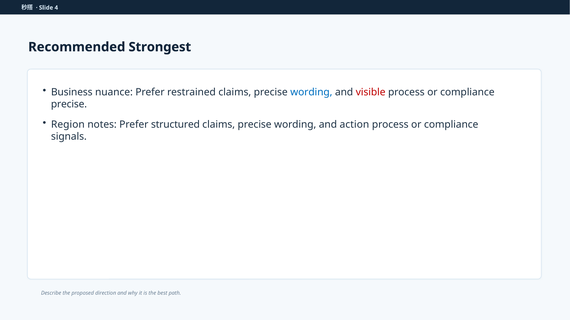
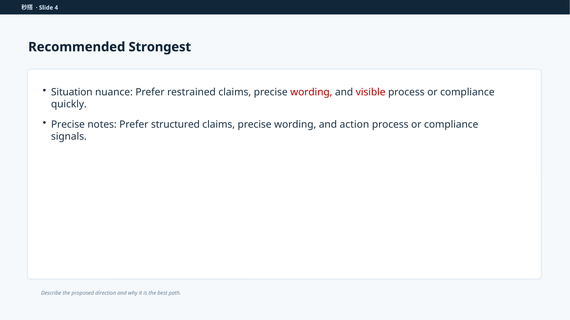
Business: Business -> Situation
wording at (311, 92) colour: blue -> red
precise at (69, 104): precise -> quickly
Region at (68, 125): Region -> Precise
